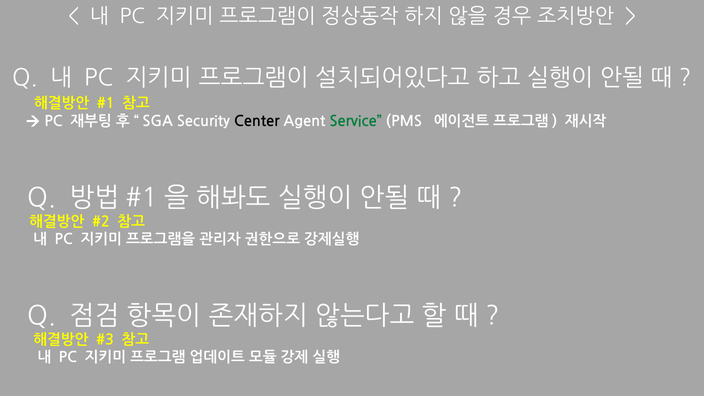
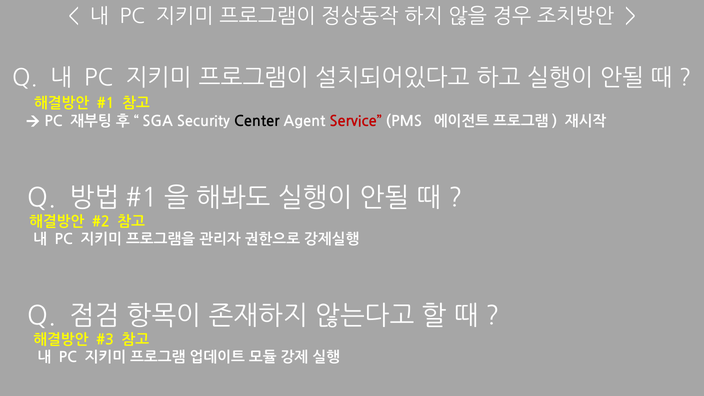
Service colour: green -> red
